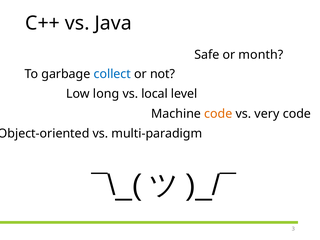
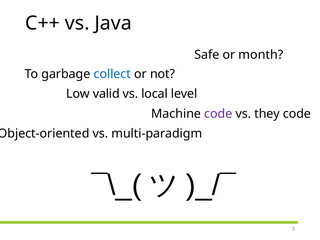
long: long -> valid
code at (218, 114) colour: orange -> purple
very: very -> they
